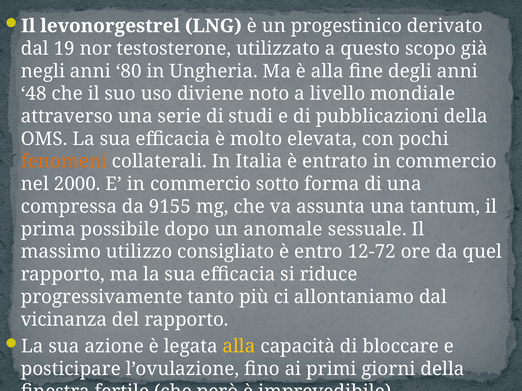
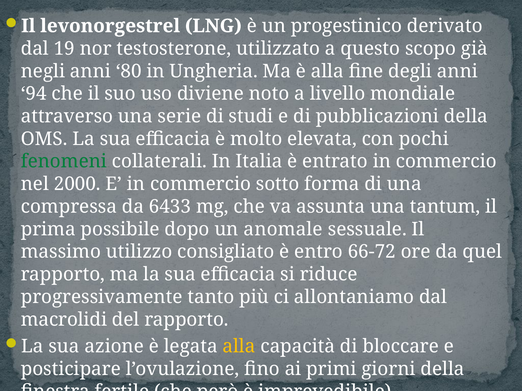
48: 48 -> 94
fenomeni colour: orange -> green
9155: 9155 -> 6433
12-72: 12-72 -> 66-72
vicinanza: vicinanza -> macrolidi
